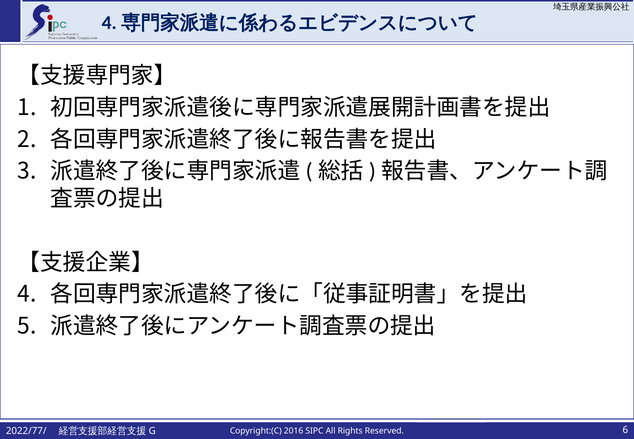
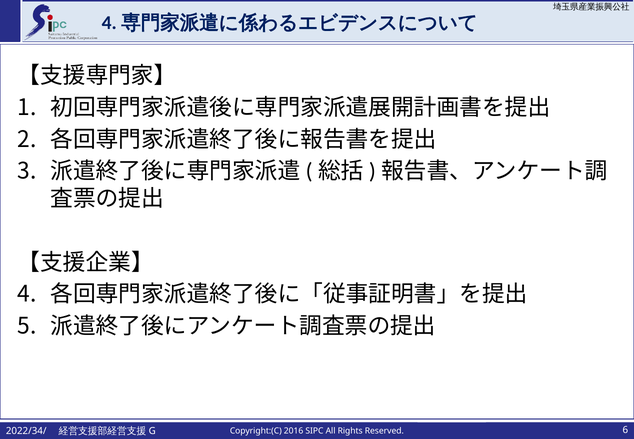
2022/77/: 2022/77/ -> 2022/34/
